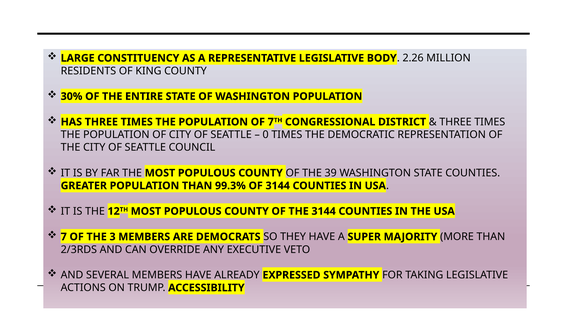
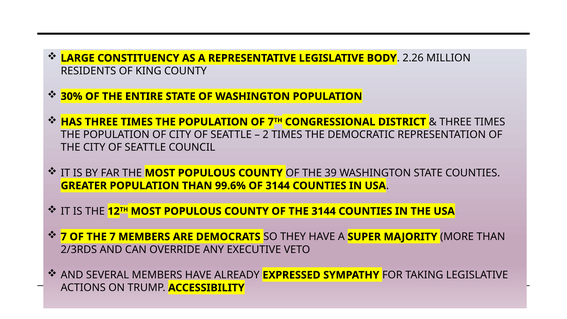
0: 0 -> 2
99.3%: 99.3% -> 99.6%
THE 3: 3 -> 7
